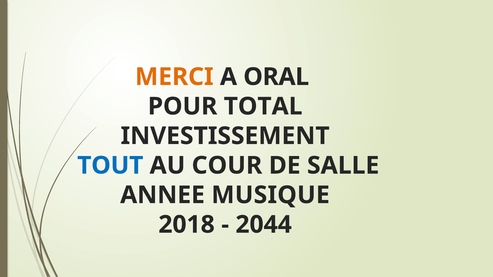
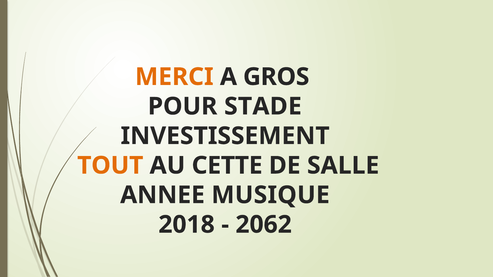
ORAL: ORAL -> GROS
TOTAL: TOTAL -> STADE
TOUT colour: blue -> orange
COUR: COUR -> CETTE
2044: 2044 -> 2062
